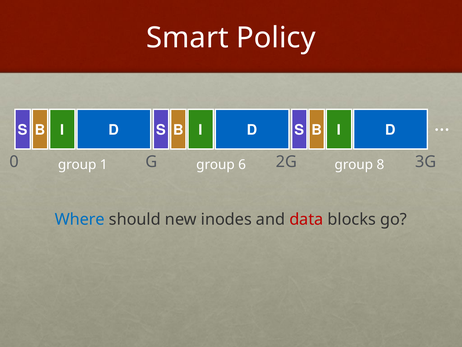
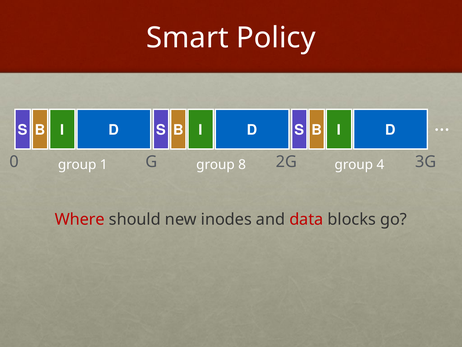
6: 6 -> 8
8: 8 -> 4
Where colour: blue -> red
